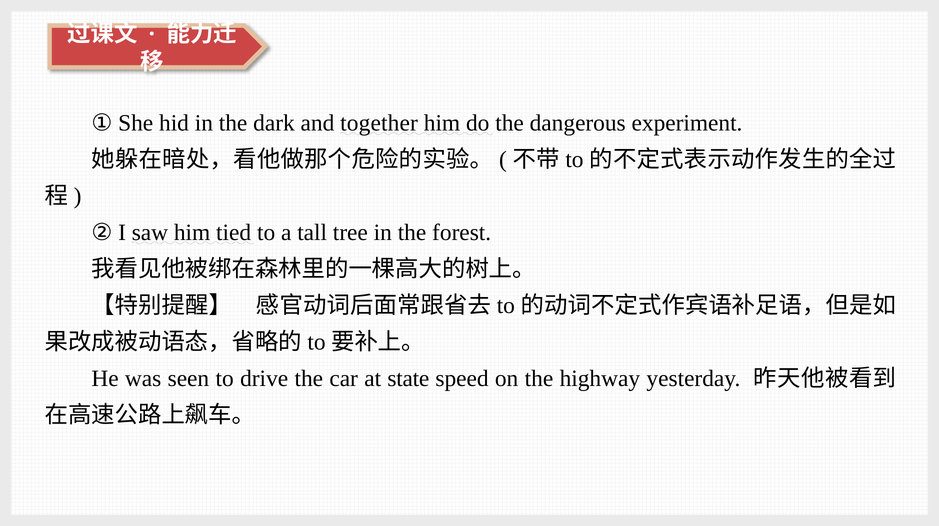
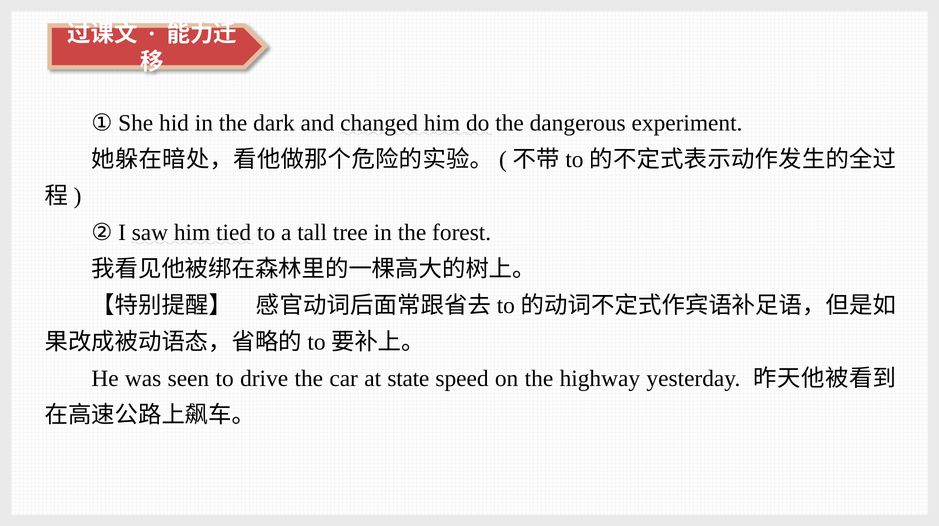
together: together -> changed
